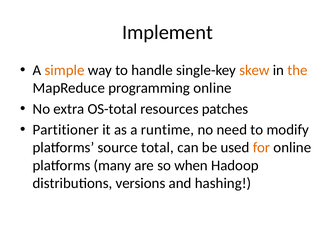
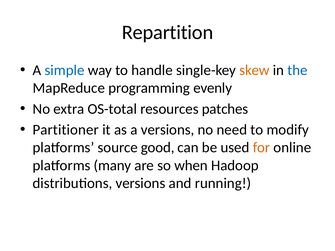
Implement: Implement -> Repartition
simple colour: orange -> blue
the colour: orange -> blue
programming online: online -> evenly
a runtime: runtime -> versions
total: total -> good
hashing: hashing -> running
